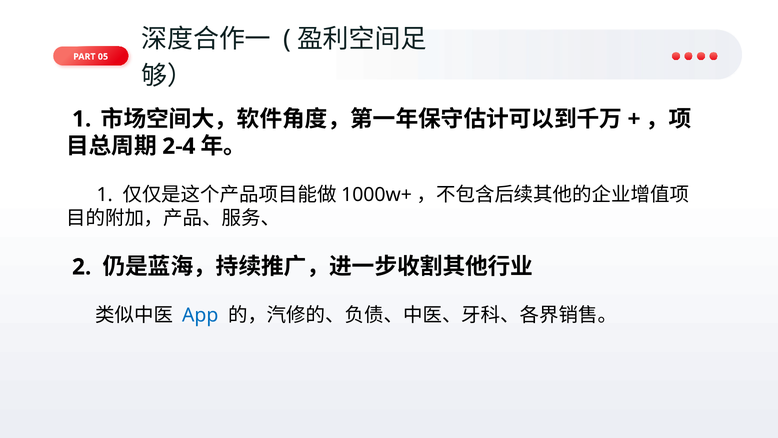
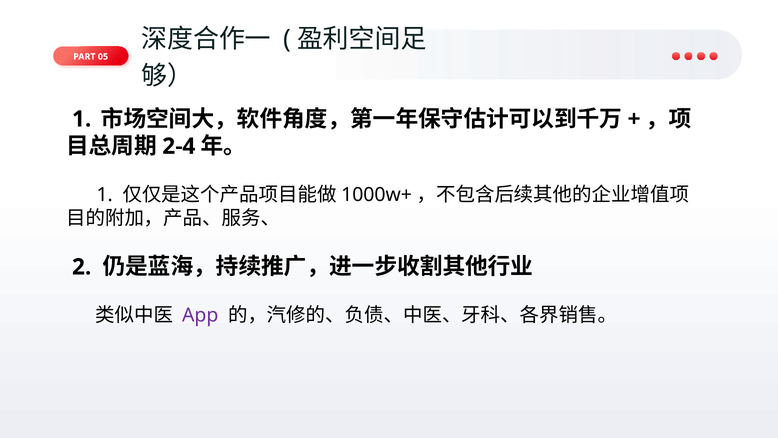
App colour: blue -> purple
